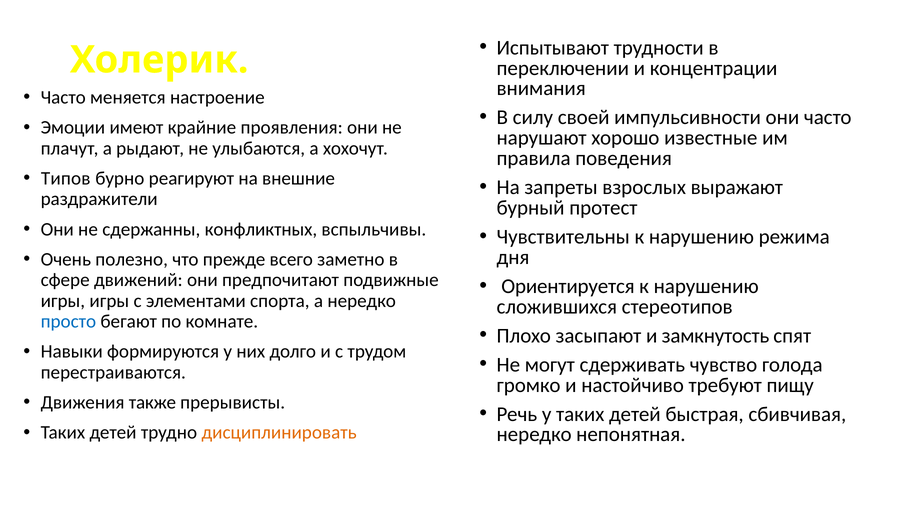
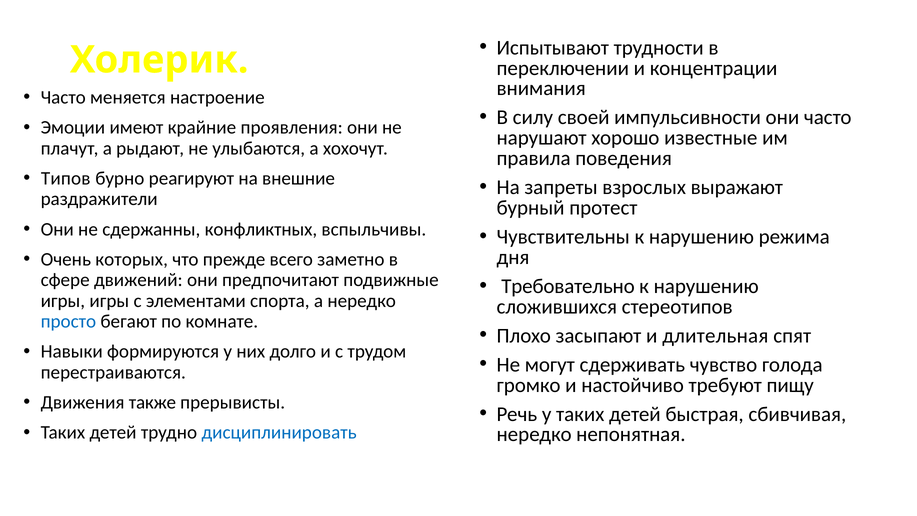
полезно: полезно -> которых
Ориентируется: Ориентируется -> Требовательно
замкнутость: замкнутость -> длительная
дисциплинировать colour: orange -> blue
